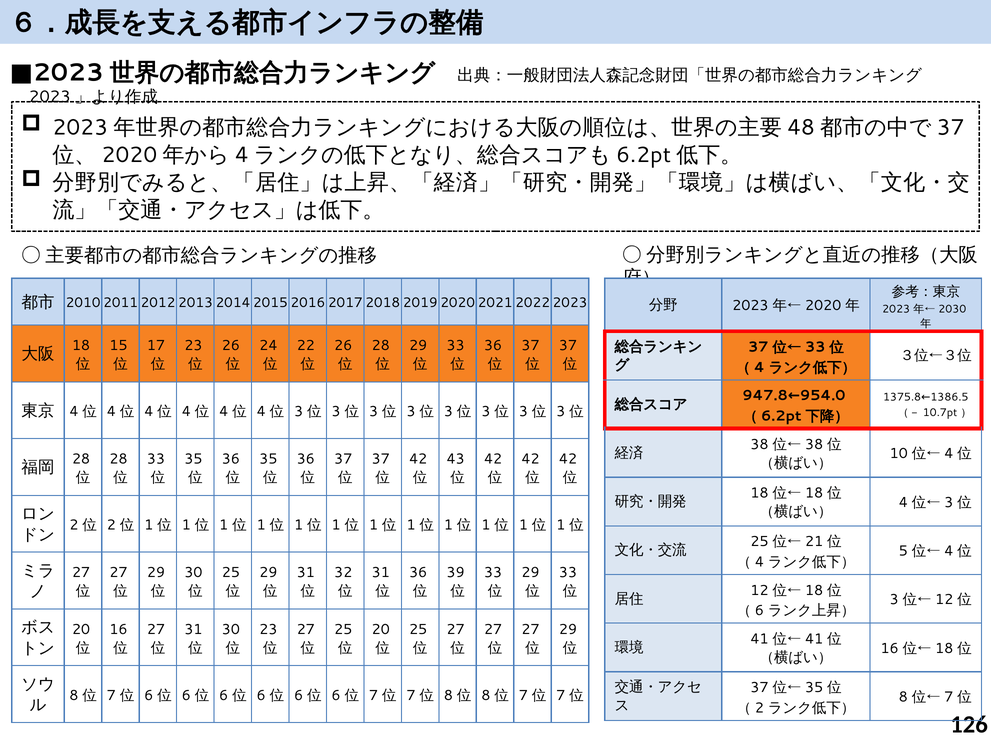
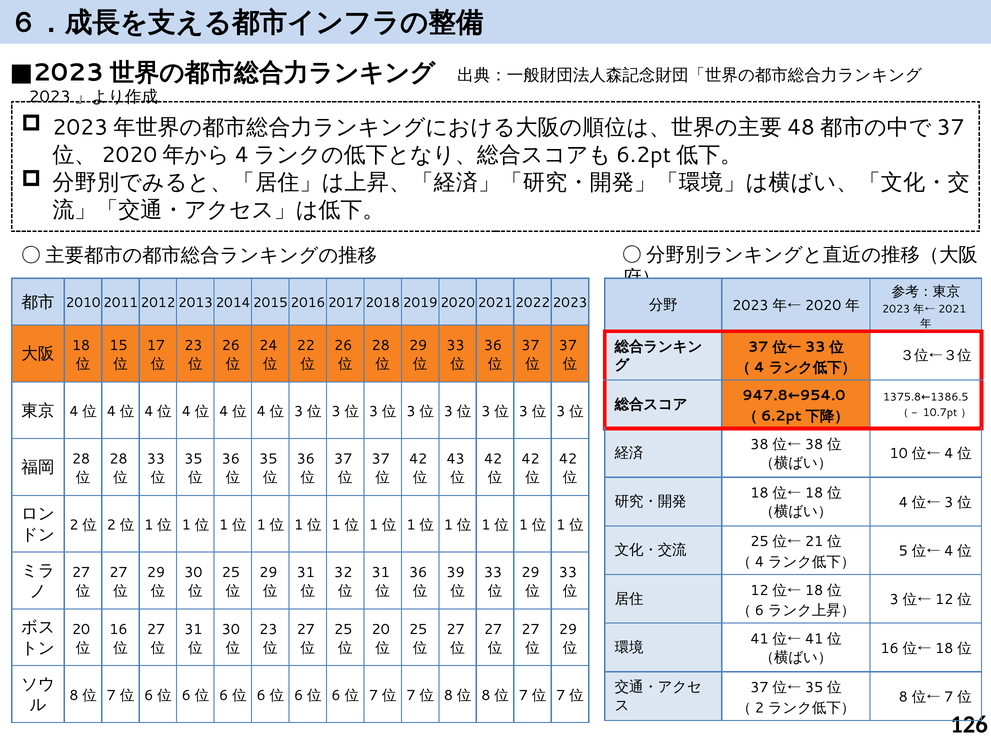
2030: 2030 -> 2021
